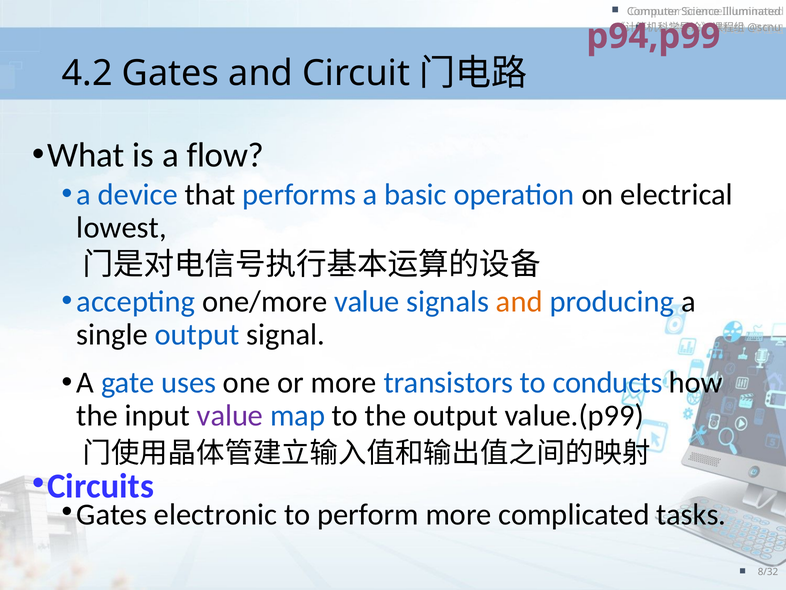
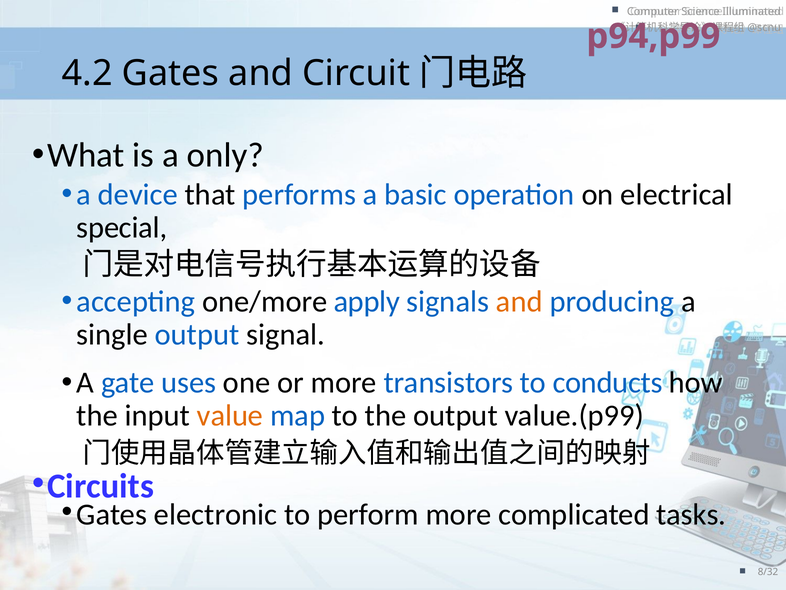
flow: flow -> only
lowest: lowest -> special
one/more value: value -> apply
value at (230, 415) colour: purple -> orange
